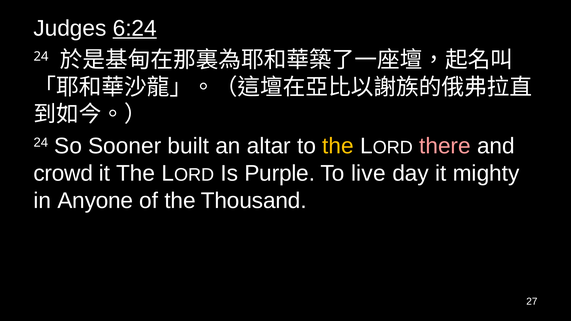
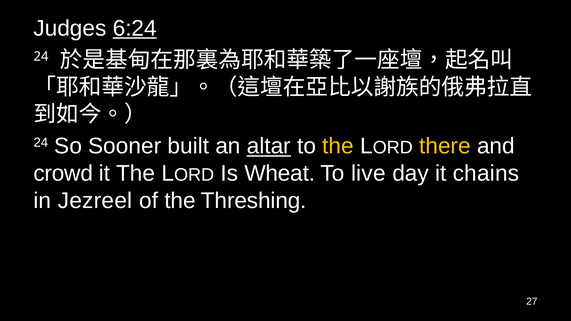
altar underline: none -> present
there colour: pink -> yellow
Purple: Purple -> Wheat
mighty: mighty -> chains
Anyone: Anyone -> Jezreel
Thousand: Thousand -> Threshing
